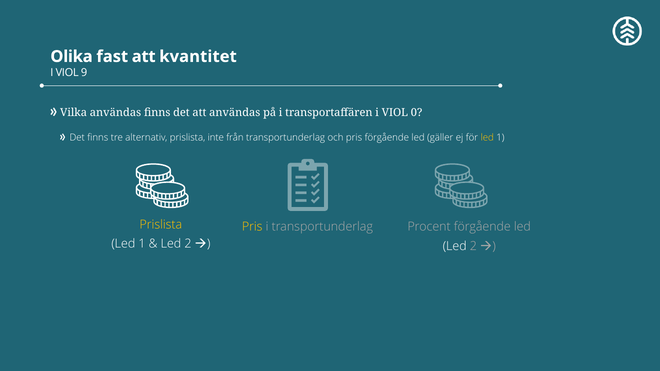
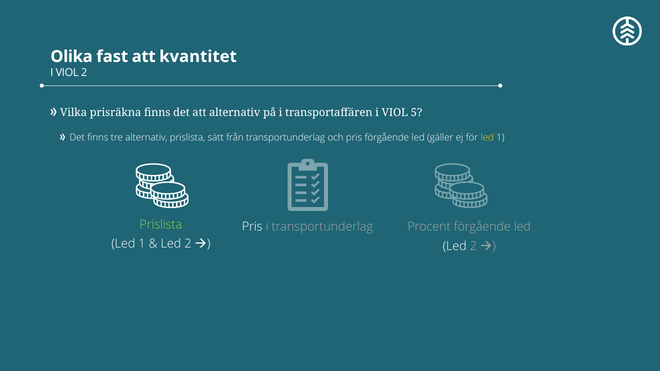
VIOL 9: 9 -> 2
Vilka användas: användas -> prisräkna
att användas: användas -> alternativ
0: 0 -> 5
inte: inte -> sätt
Prislista at (161, 225) colour: yellow -> light green
Pris at (252, 227) colour: yellow -> white
